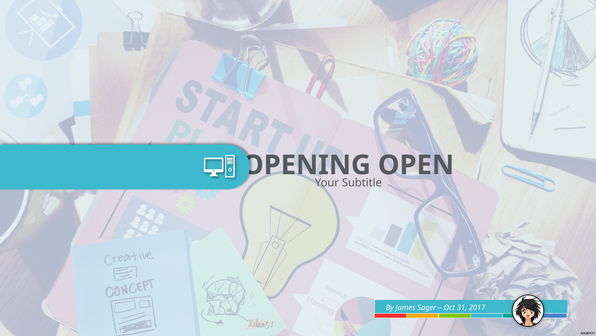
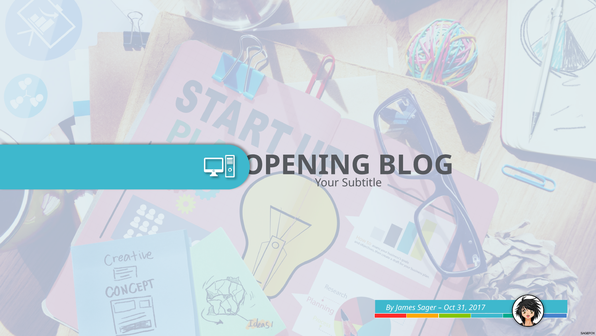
OPEN: OPEN -> BLOG
